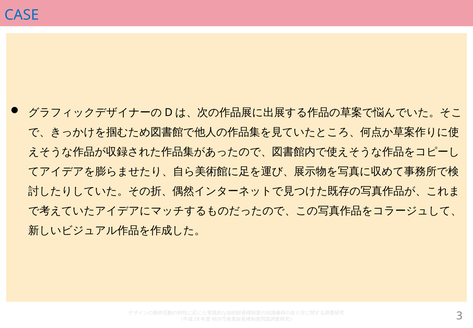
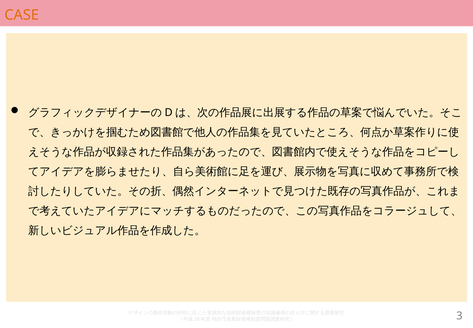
CASE colour: blue -> orange
